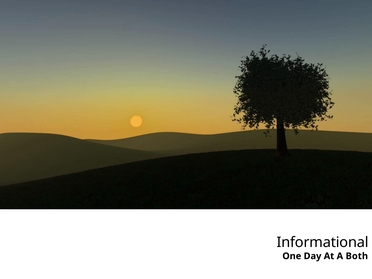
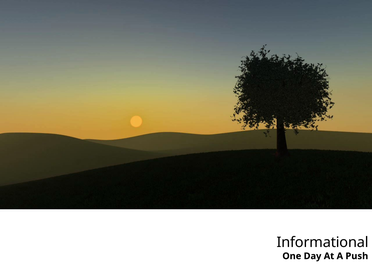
Both: Both -> Push
